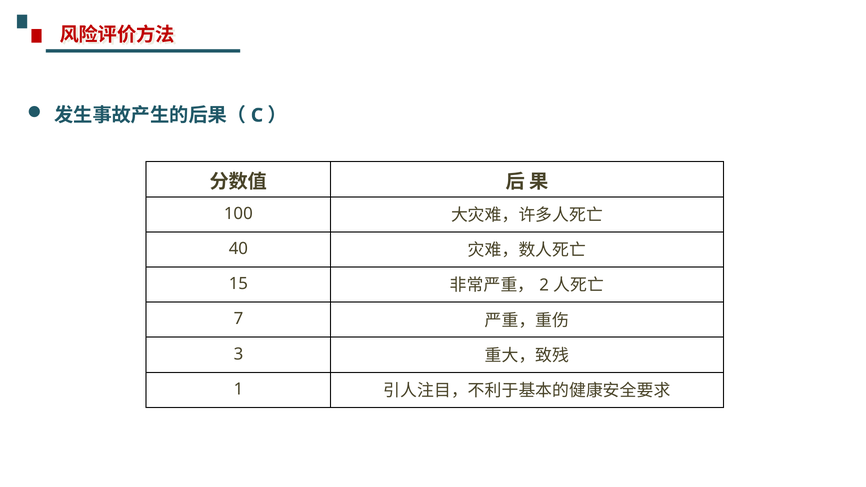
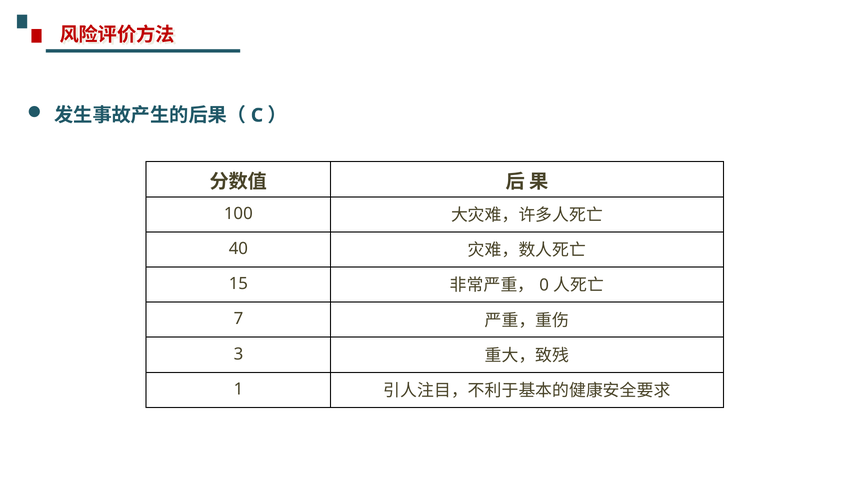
2: 2 -> 0
